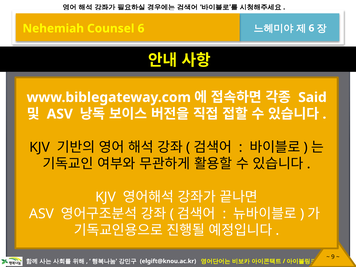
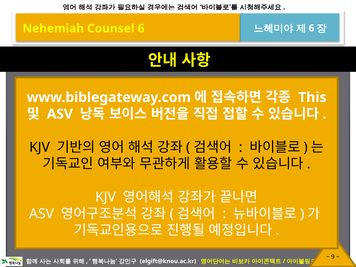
Said: Said -> This
